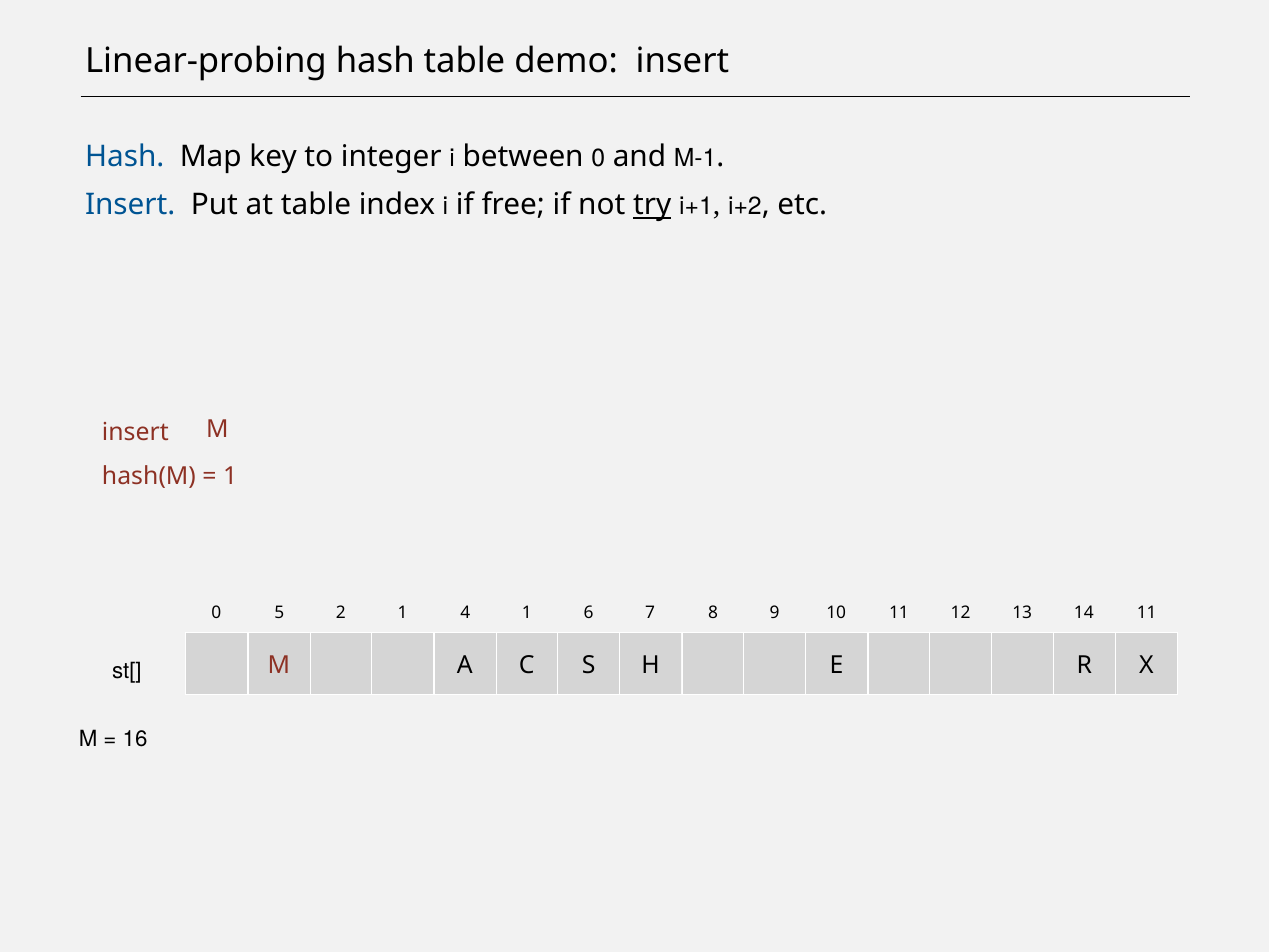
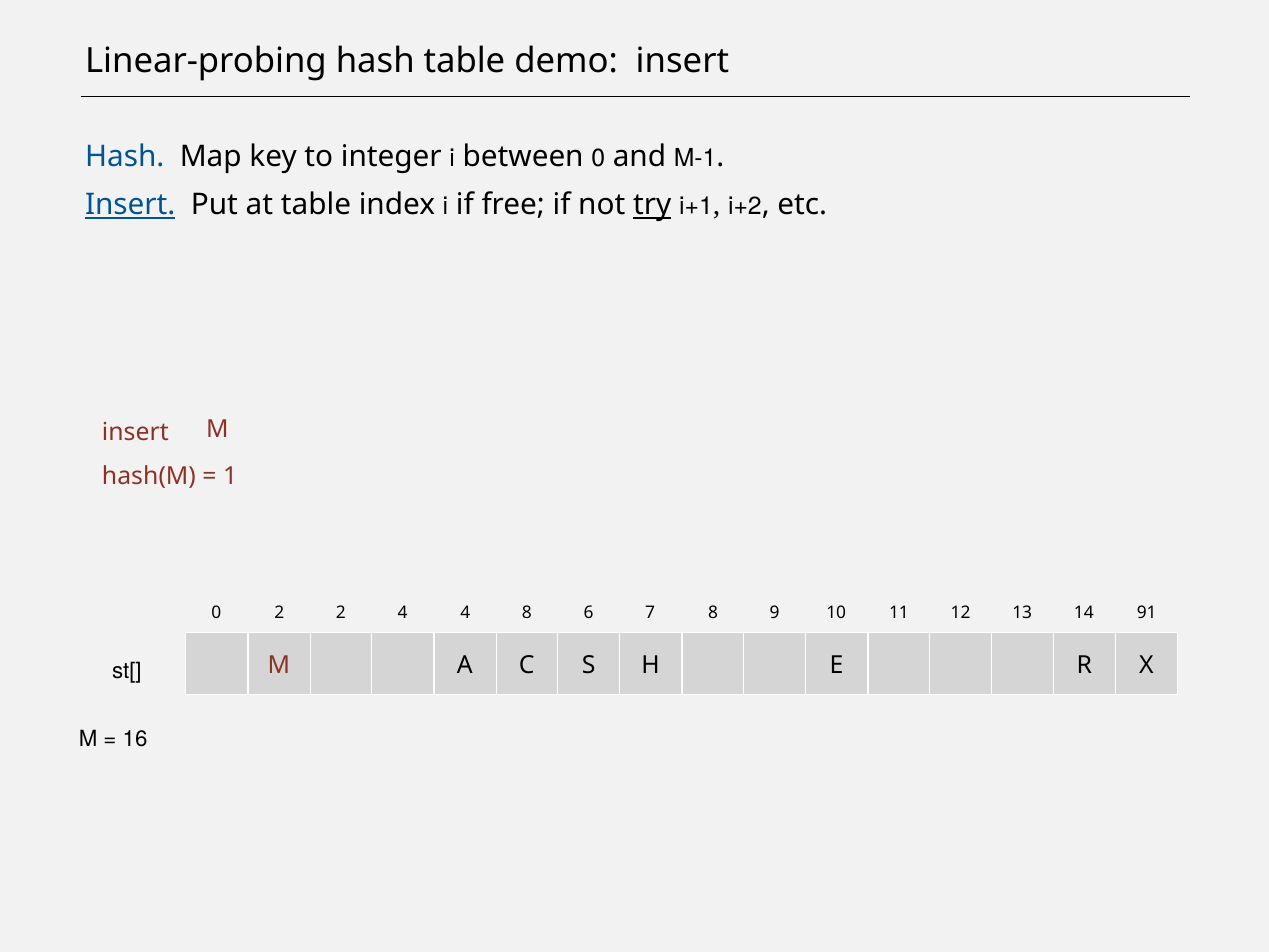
Insert at (130, 205) underline: none -> present
0 5: 5 -> 2
2 1: 1 -> 4
4 1: 1 -> 8
14 11: 11 -> 91
